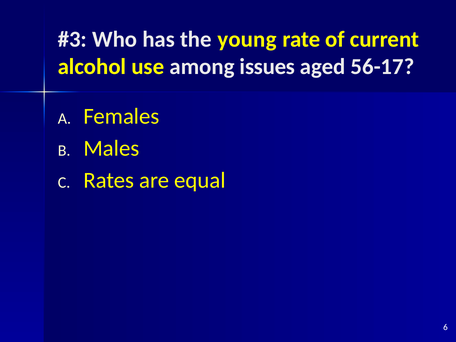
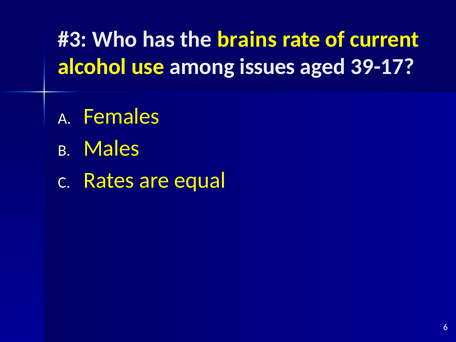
young: young -> brains
56-17: 56-17 -> 39-17
